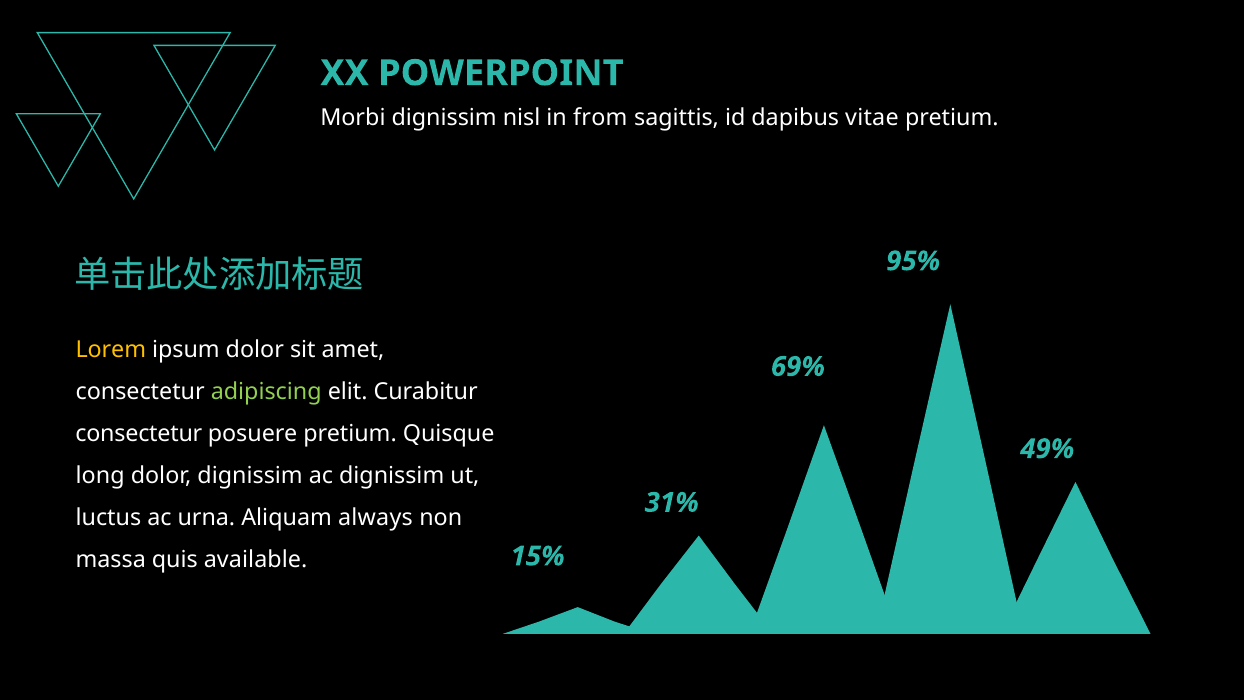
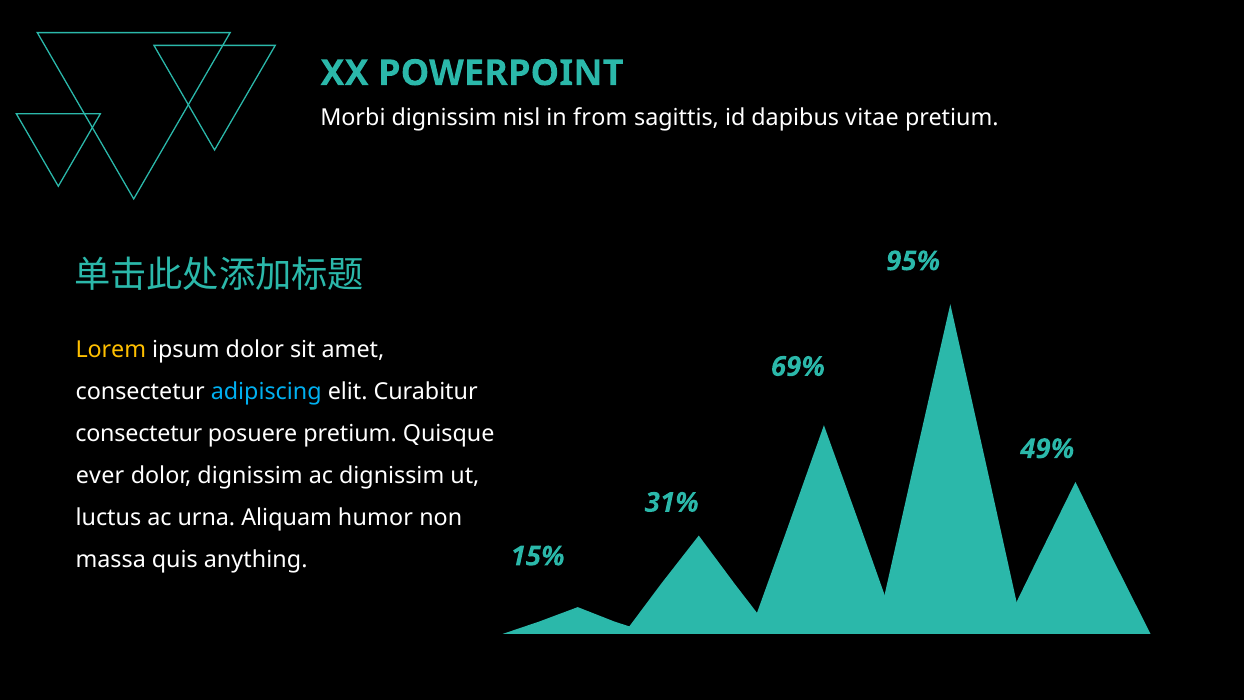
adipiscing colour: light green -> light blue
long: long -> ever
always: always -> humor
available: available -> anything
